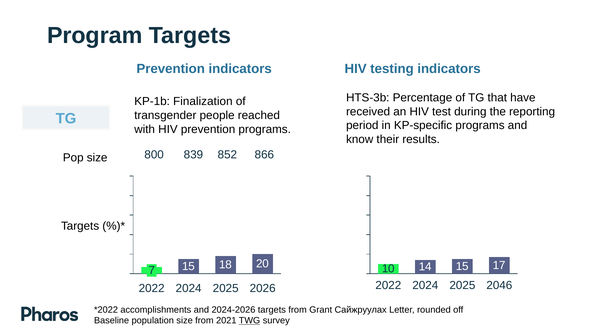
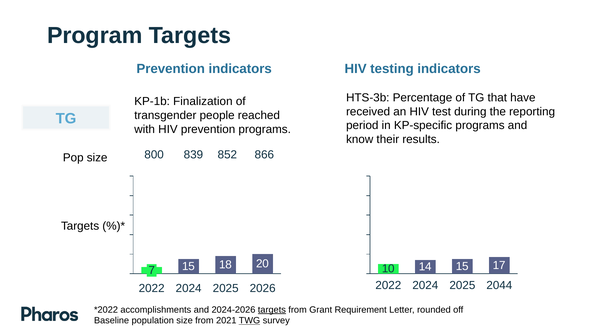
2046: 2046 -> 2044
targets at (272, 310) underline: none -> present
Сайжруулах: Сайжруулах -> Requirement
